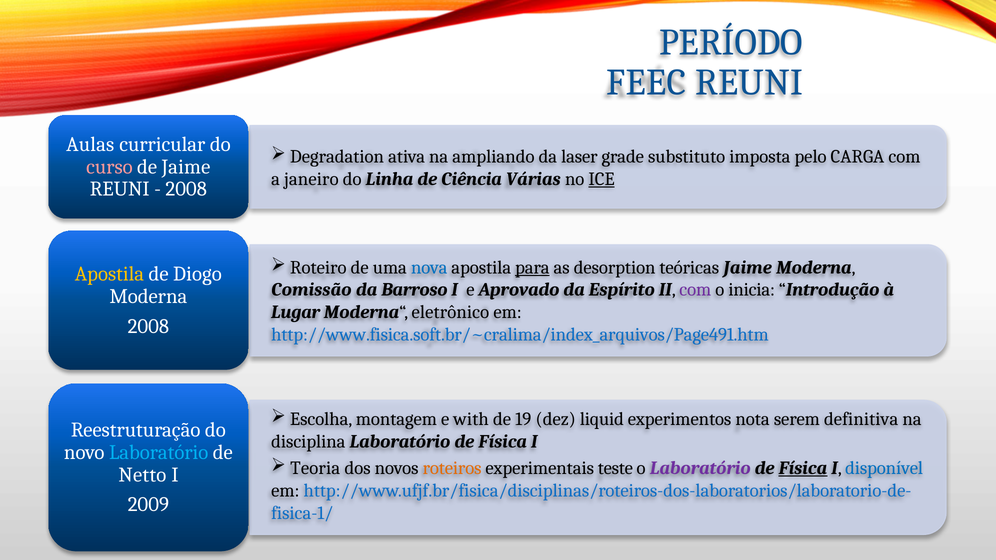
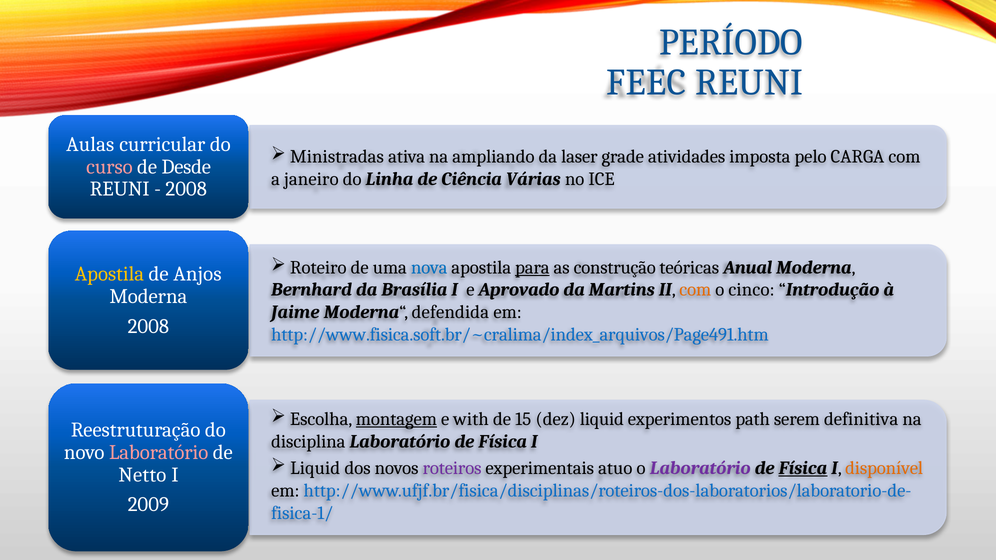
Degradation: Degradation -> Ministradas
substituto: substituto -> atividades
de Jaime: Jaime -> Desde
ICE underline: present -> none
desorption: desorption -> construção
teóricas Jaime: Jaime -> Anual
Diogo: Diogo -> Anjos
Comissão: Comissão -> Bernhard
Barroso: Barroso -> Brasília
Espírito: Espírito -> Martins
com at (695, 290) colour: purple -> orange
inicia: inicia -> cinco
Lugar: Lugar -> Jaime
eletrônico: eletrônico -> defendida
montagem underline: none -> present
19: 19 -> 15
nota: nota -> path
Laboratório at (159, 453) colour: light blue -> pink
Teoria at (315, 468): Teoria -> Liquid
roteiros colour: orange -> purple
teste: teste -> atuo
disponível colour: blue -> orange
